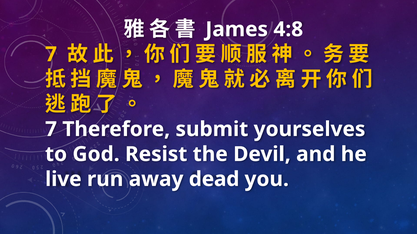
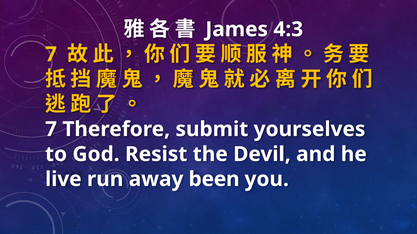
4:8: 4:8 -> 4:3
dead: dead -> been
